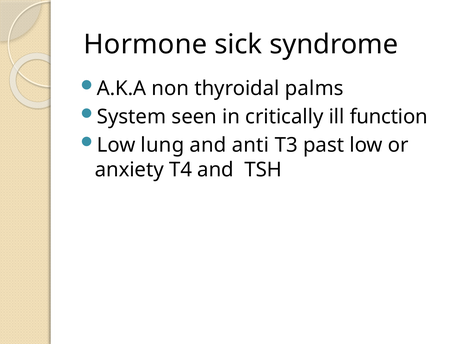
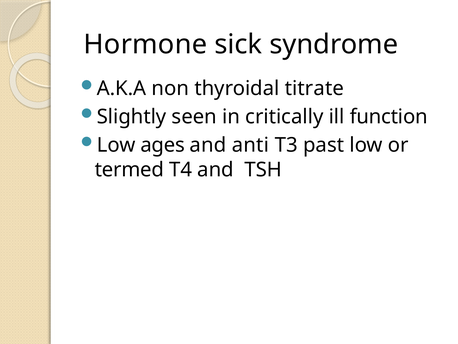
palms: palms -> titrate
System: System -> Slightly
lung: lung -> ages
anxiety: anxiety -> termed
